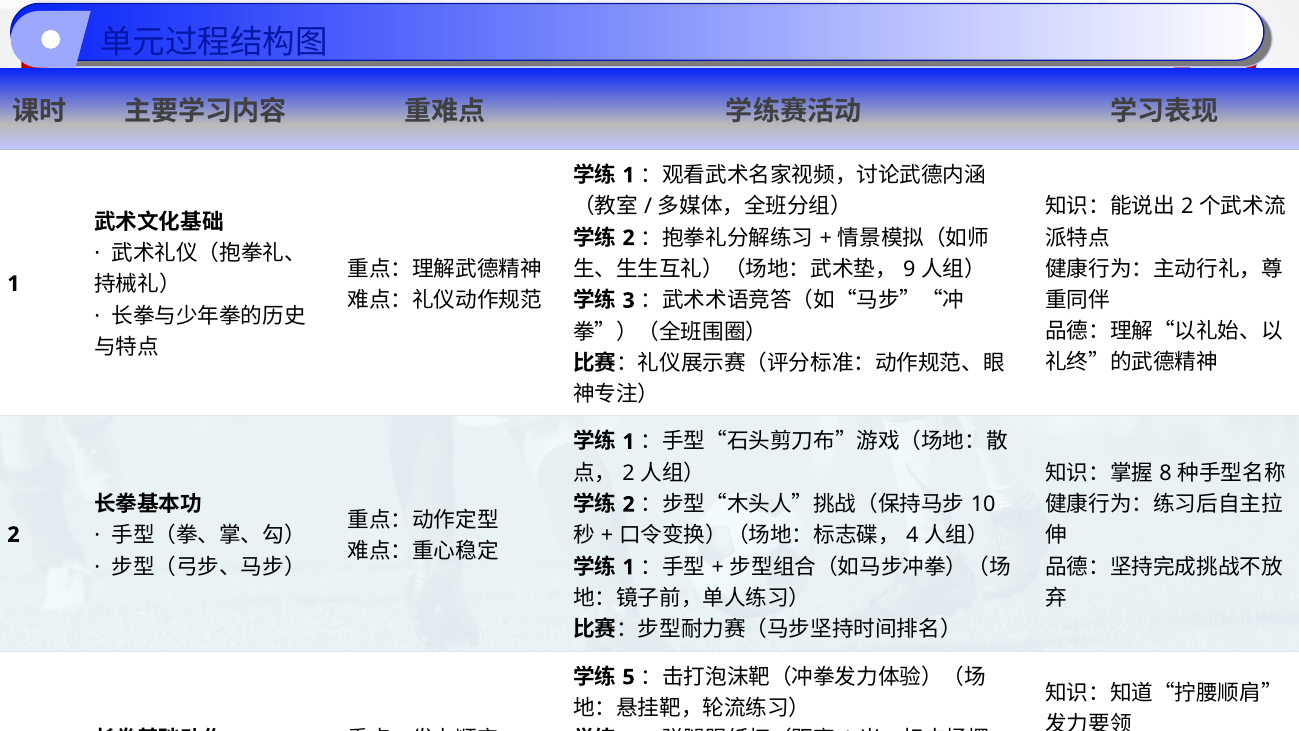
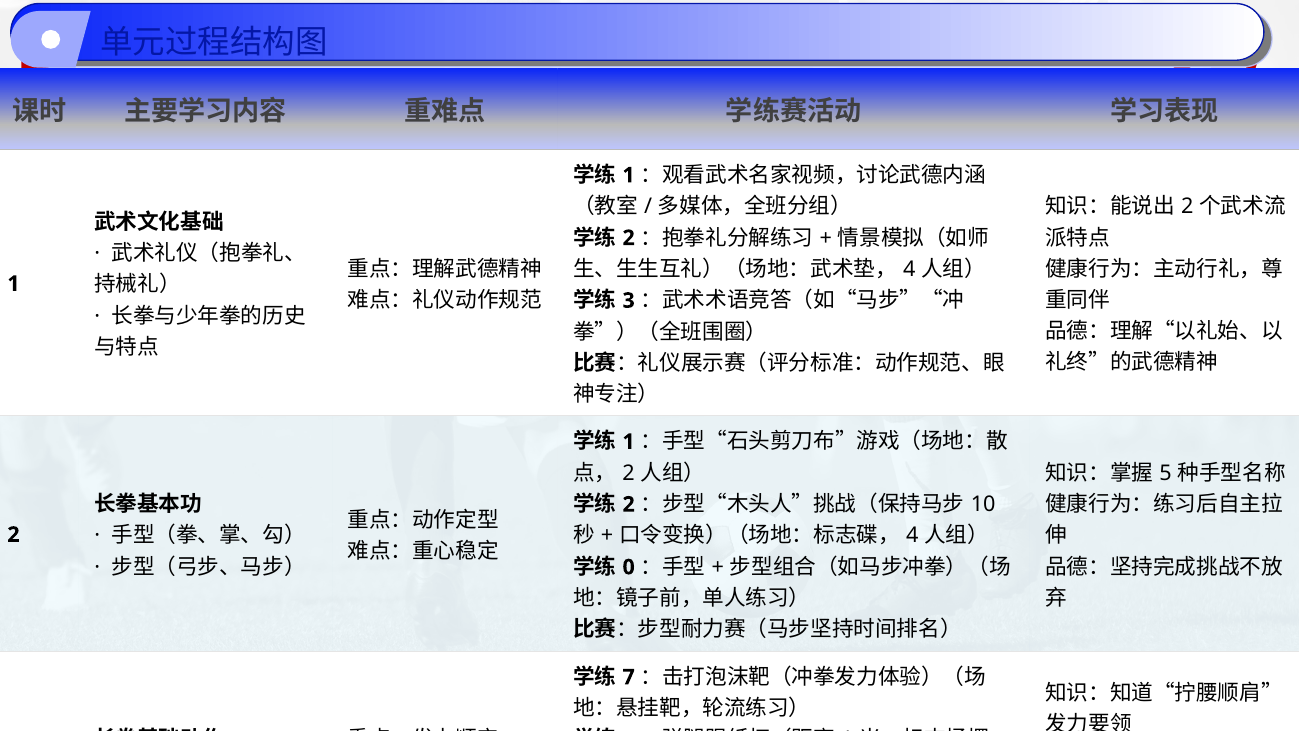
9 at (909, 269): 9 -> 4
8: 8 -> 5
1 at (629, 567): 1 -> 0
5: 5 -> 7
